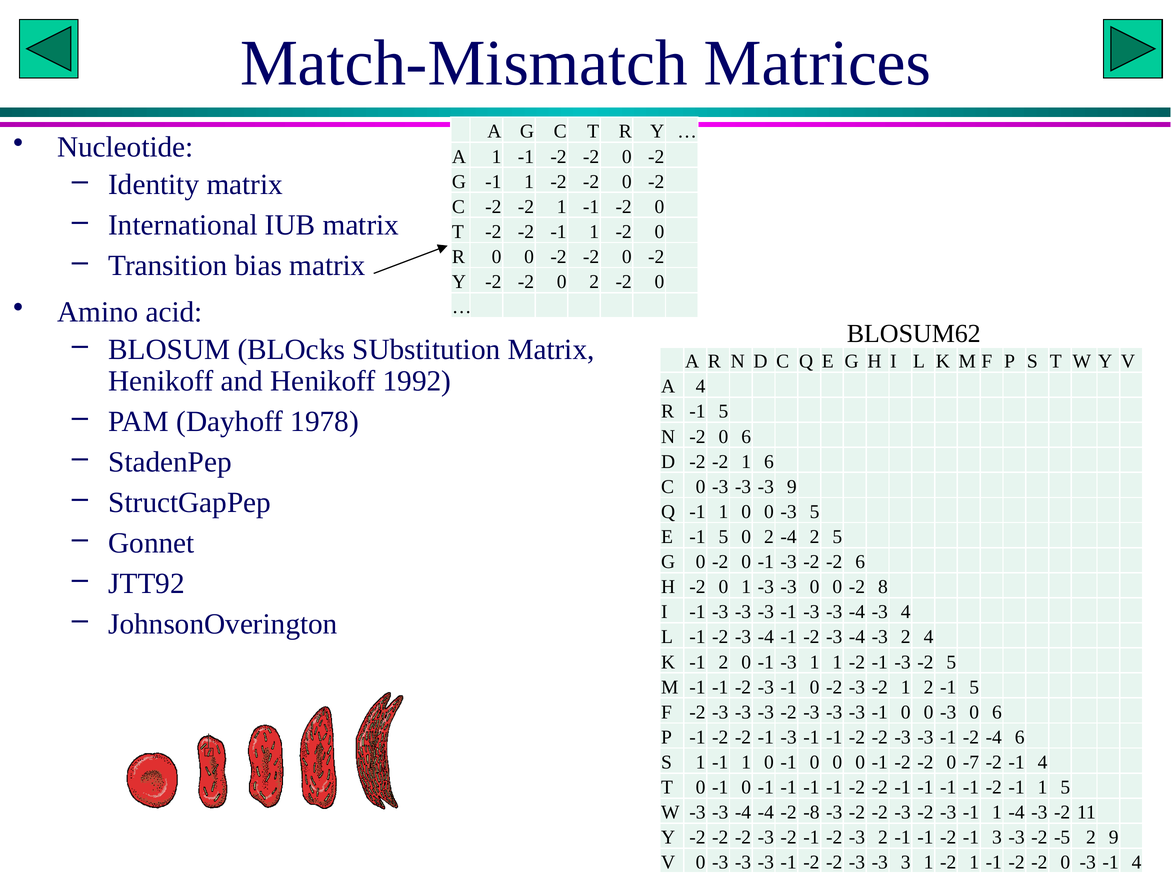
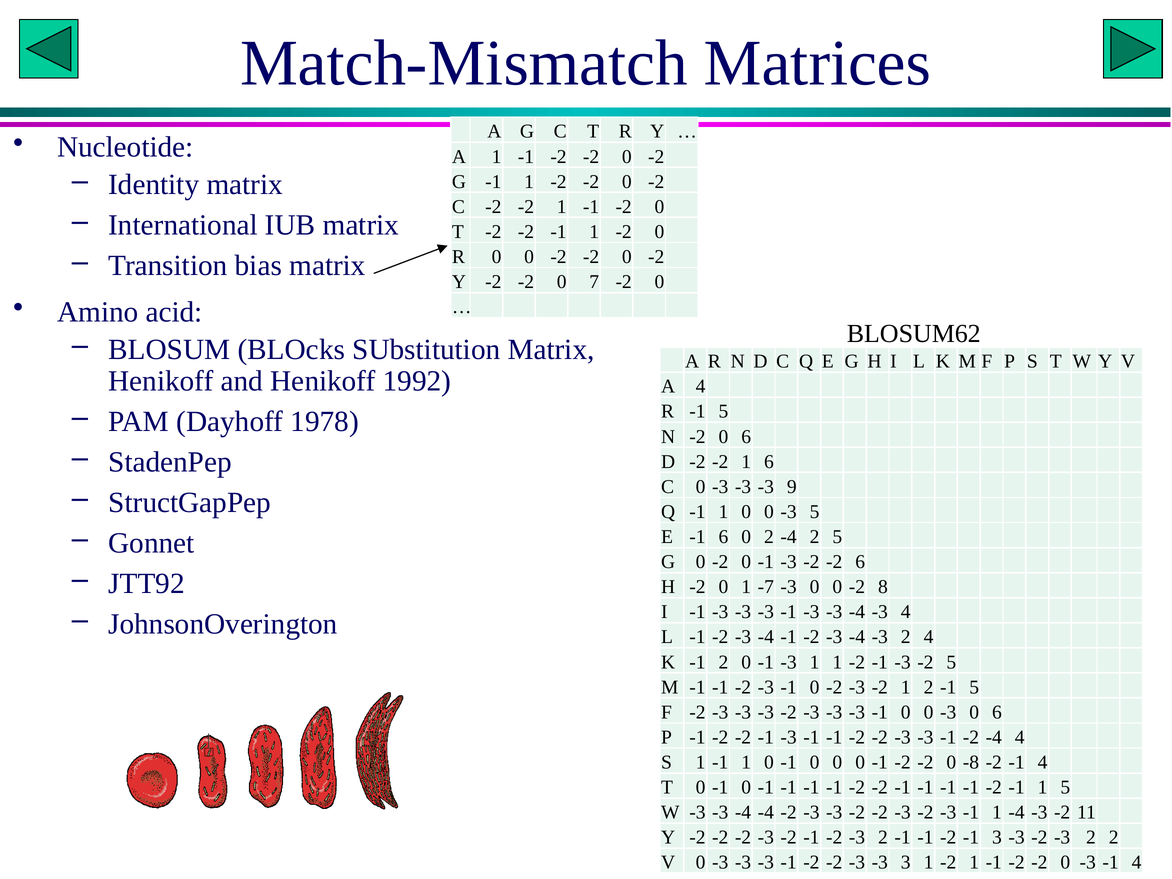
-2 0 2: 2 -> 7
E -1 5: 5 -> 6
1 -3: -3 -> -7
-4 6: 6 -> 4
-7: -7 -> -8
-4 -2 -8: -8 -> -3
3 -3 -2 -5: -5 -> -3
2 9: 9 -> 2
